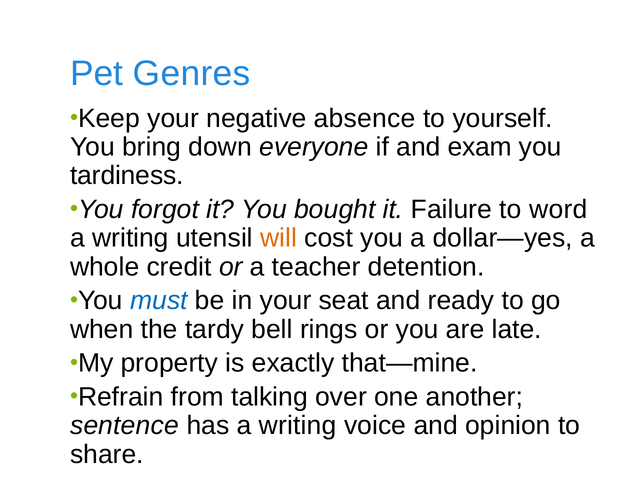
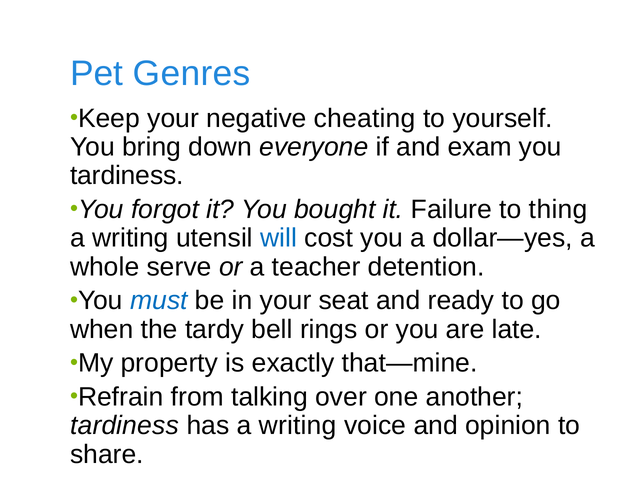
absence: absence -> cheating
word: word -> thing
will colour: orange -> blue
credit: credit -> serve
sentence at (125, 425): sentence -> tardiness
